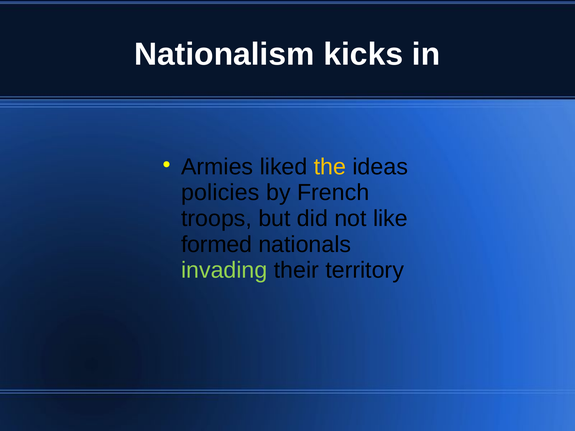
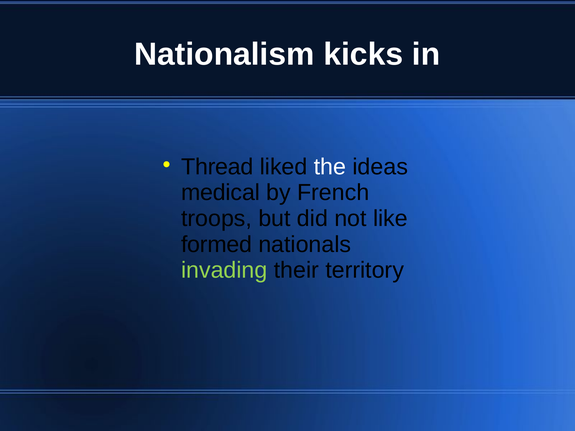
Armies: Armies -> Thread
the colour: yellow -> white
policies: policies -> medical
